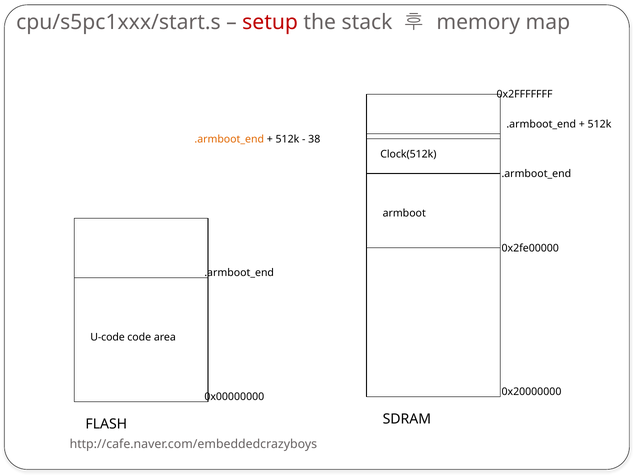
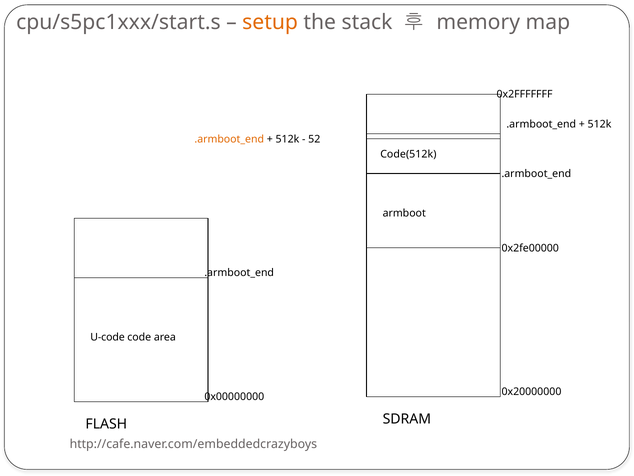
setup colour: red -> orange
38: 38 -> 52
Clock(512k: Clock(512k -> Code(512k
